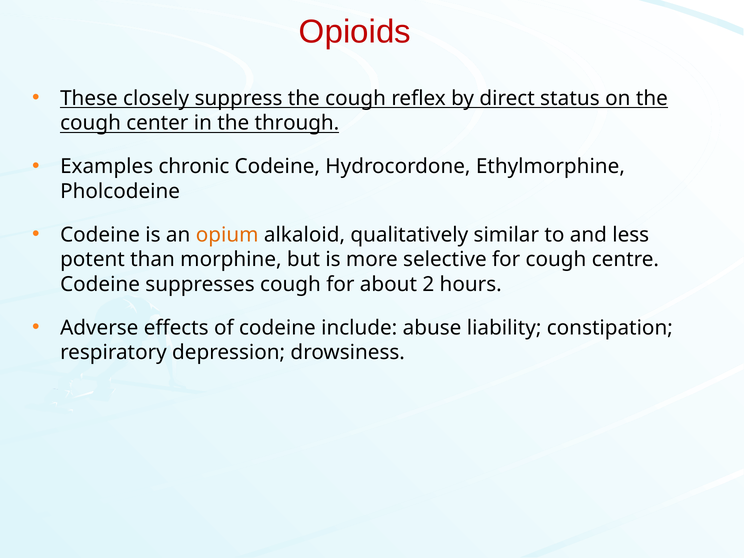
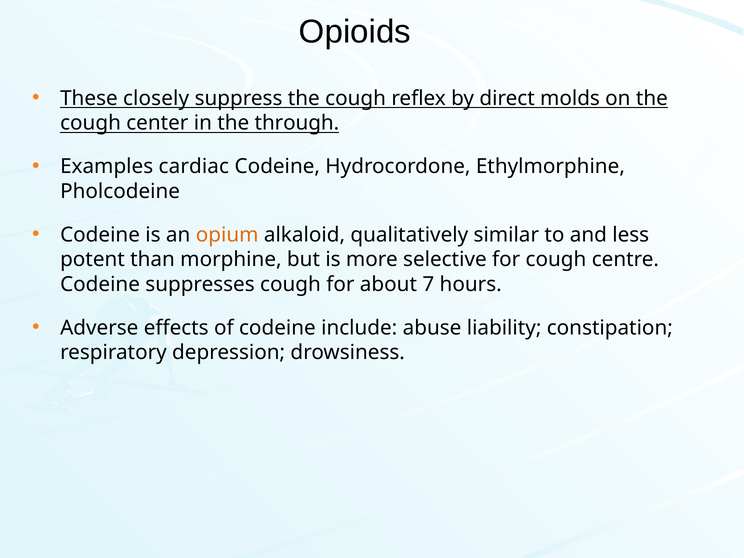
Opioids colour: red -> black
status: status -> molds
chronic: chronic -> cardiac
2: 2 -> 7
